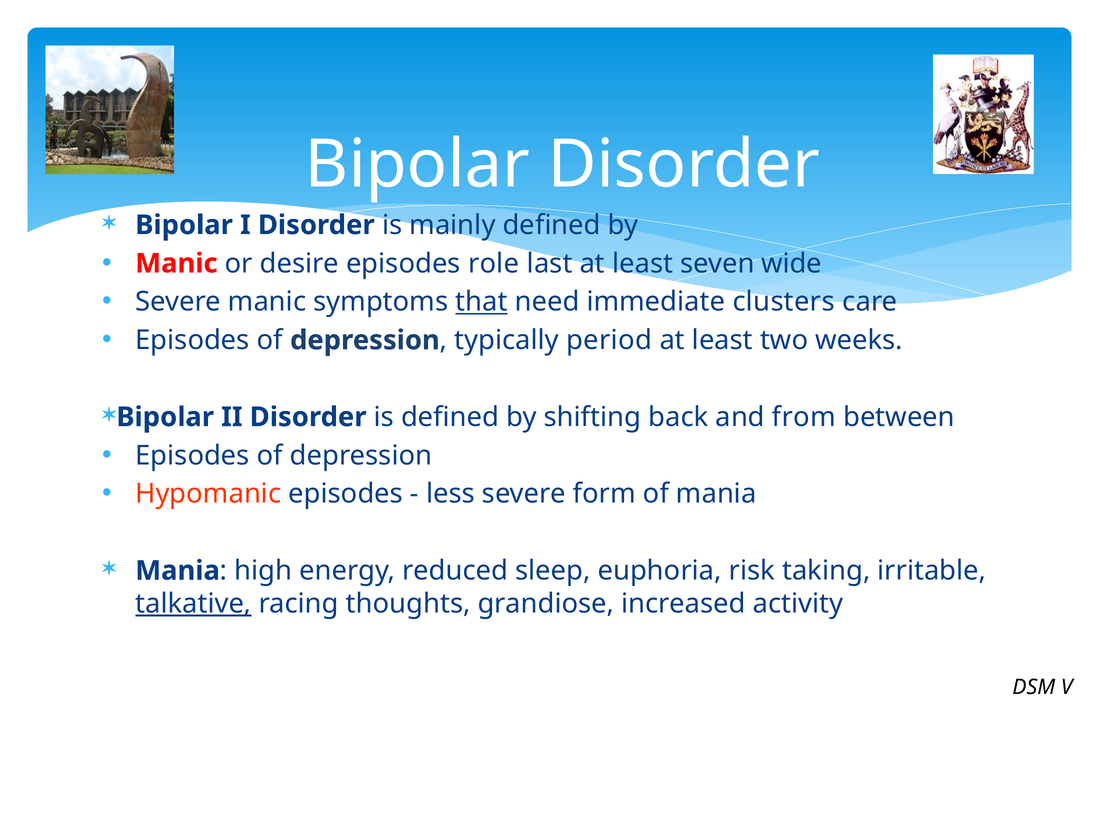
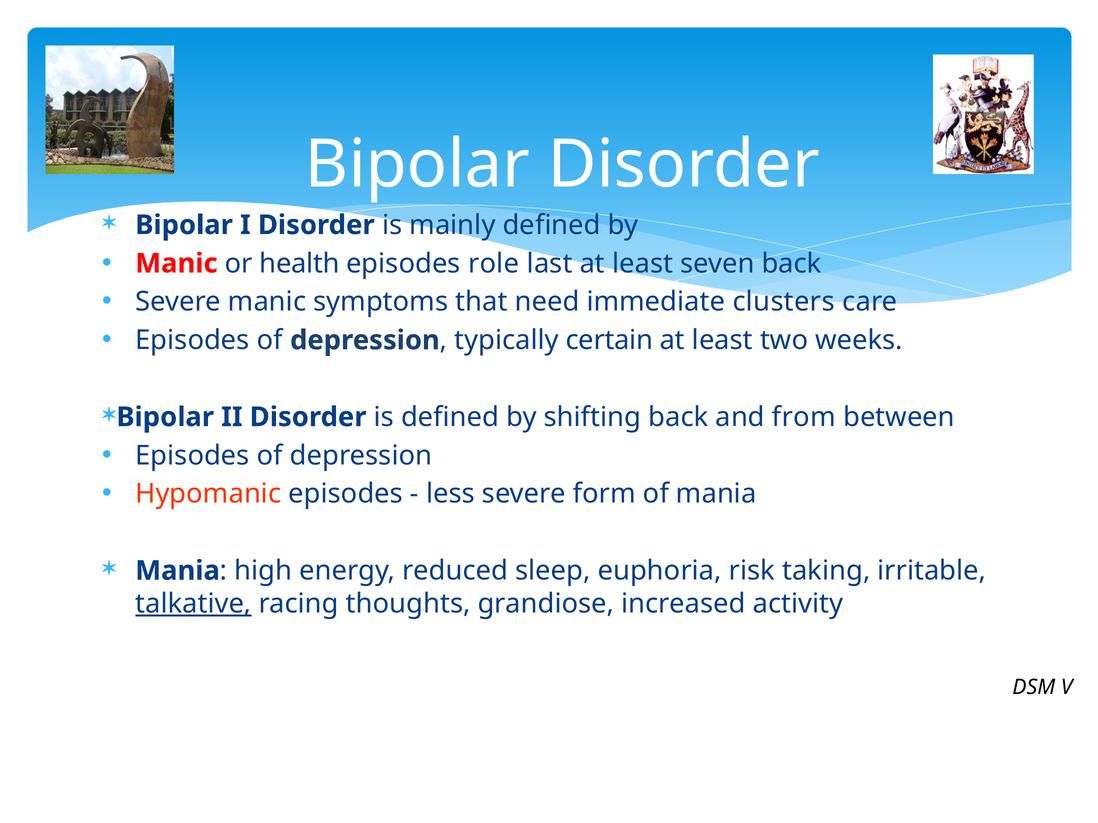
desire: desire -> health
seven wide: wide -> back
that underline: present -> none
period: period -> certain
